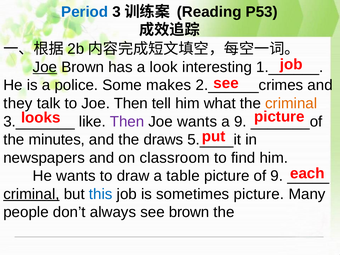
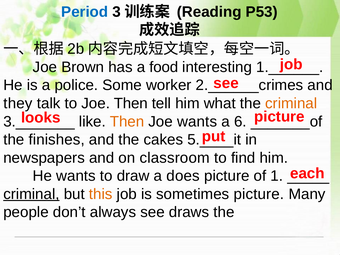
Joe at (45, 67) underline: present -> none
look: look -> food
makes: makes -> worker
Then at (127, 122) colour: purple -> orange
a 9: 9 -> 6
minutes: minutes -> finishes
draws: draws -> cakes
table: table -> does
of 9: 9 -> 1
this colour: blue -> orange
see brown: brown -> draws
